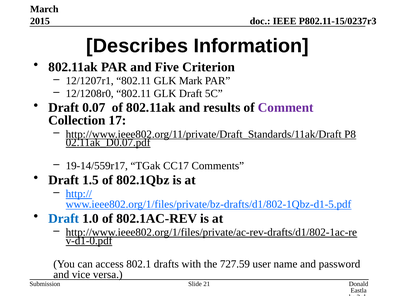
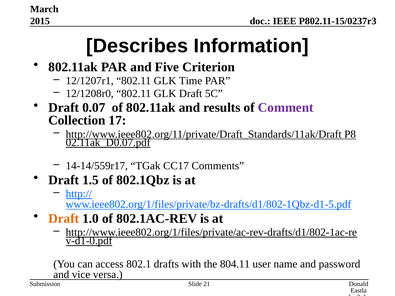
Mark: Mark -> Time
19-14/559r17: 19-14/559r17 -> 14-14/559r17
Draft at (64, 219) colour: blue -> orange
727.59: 727.59 -> 804.11
